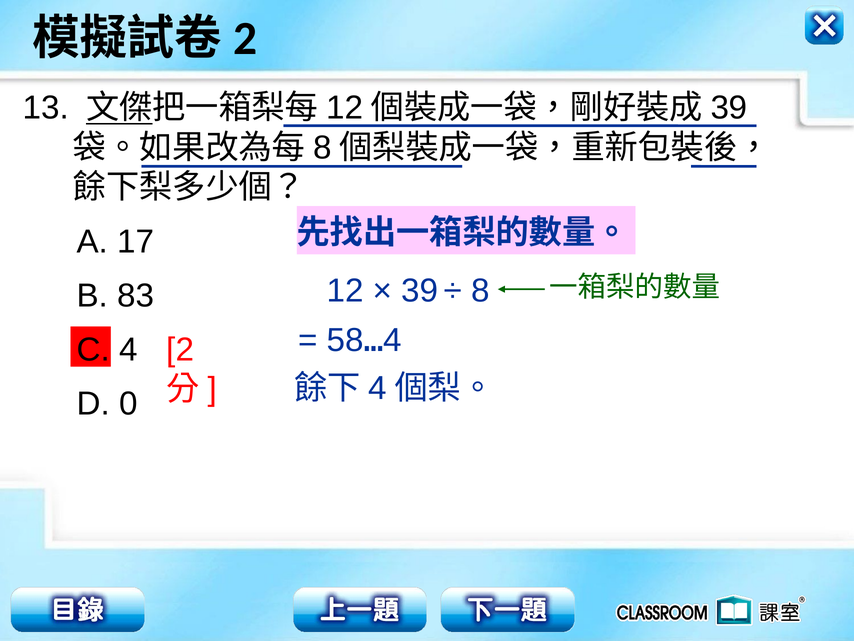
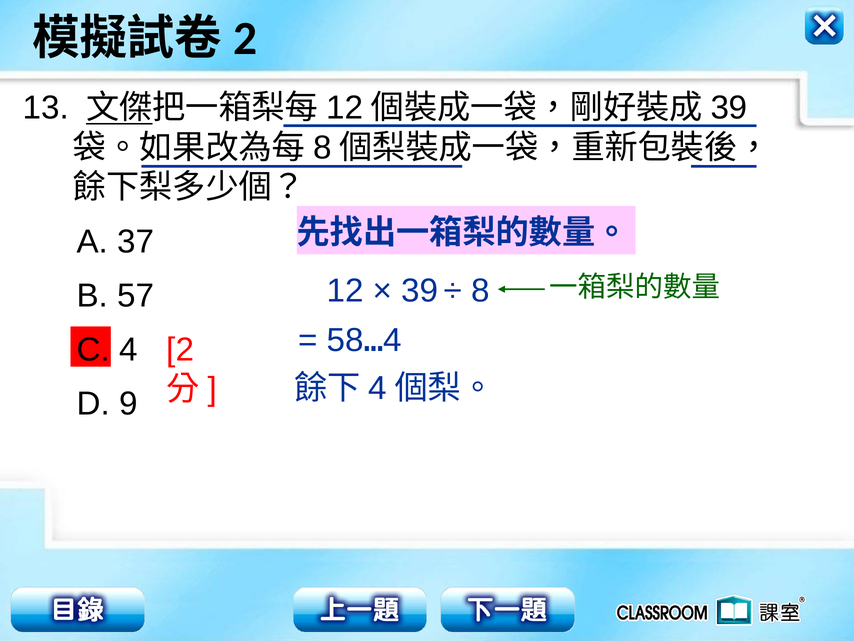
17: 17 -> 37
83: 83 -> 57
0: 0 -> 9
